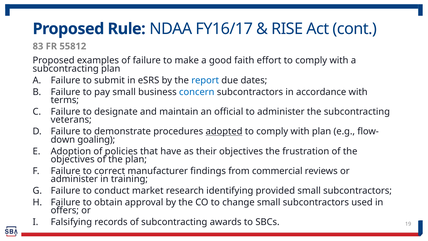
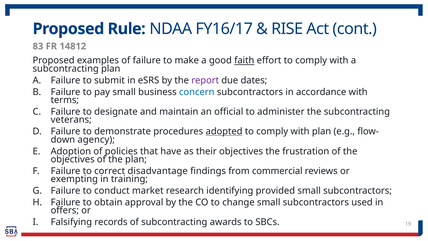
55812: 55812 -> 14812
faith underline: none -> present
report colour: blue -> purple
goaling: goaling -> agency
manufacturer: manufacturer -> disadvantage
administer at (74, 179): administer -> exempting
